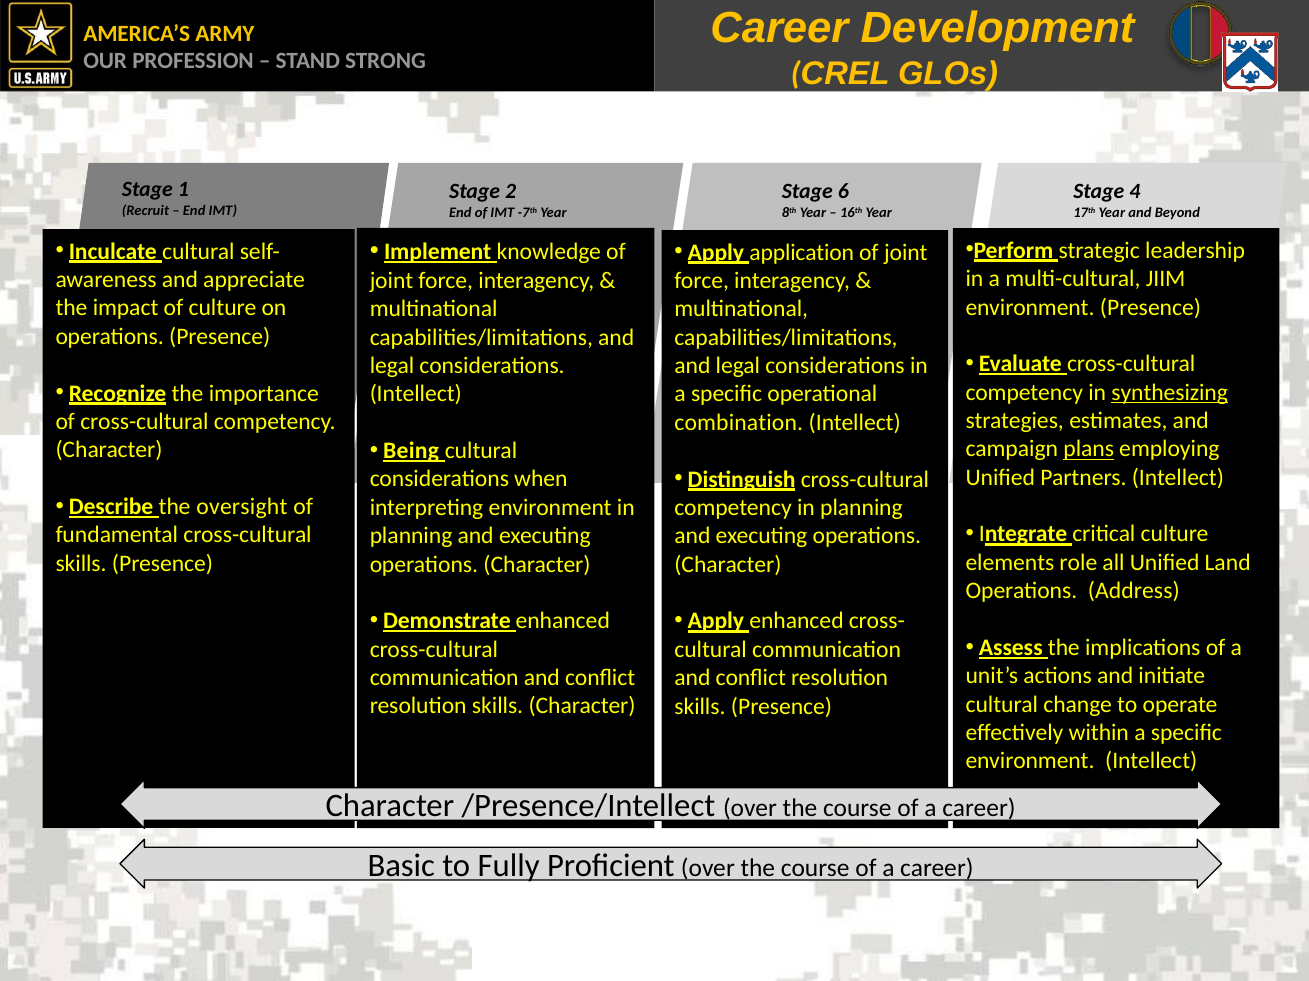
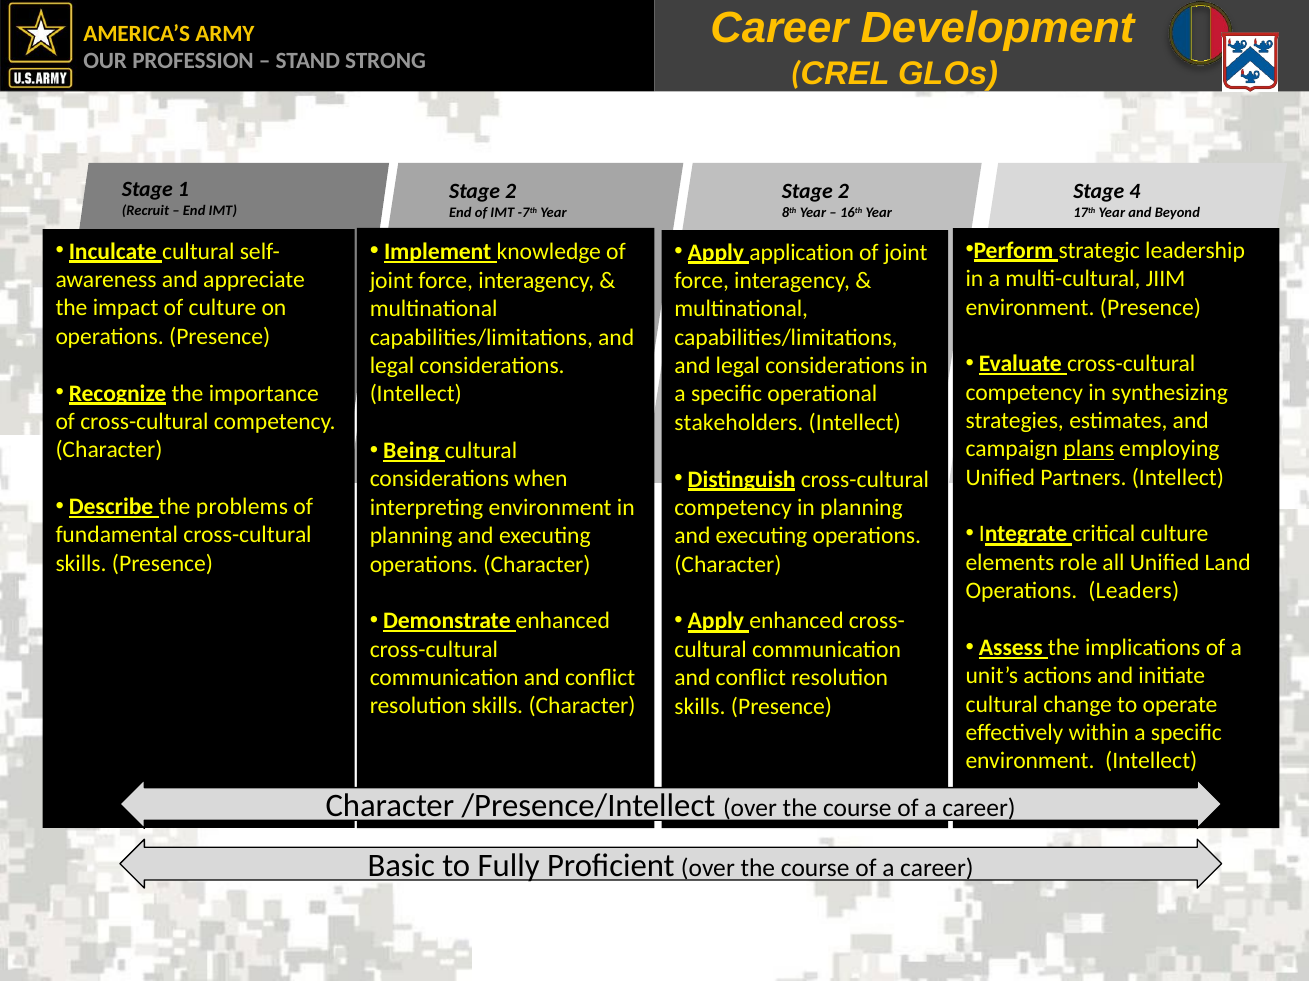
6 at (843, 191): 6 -> 2
synthesizing underline: present -> none
combination: combination -> stakeholders
oversight: oversight -> problems
Address: Address -> Leaders
